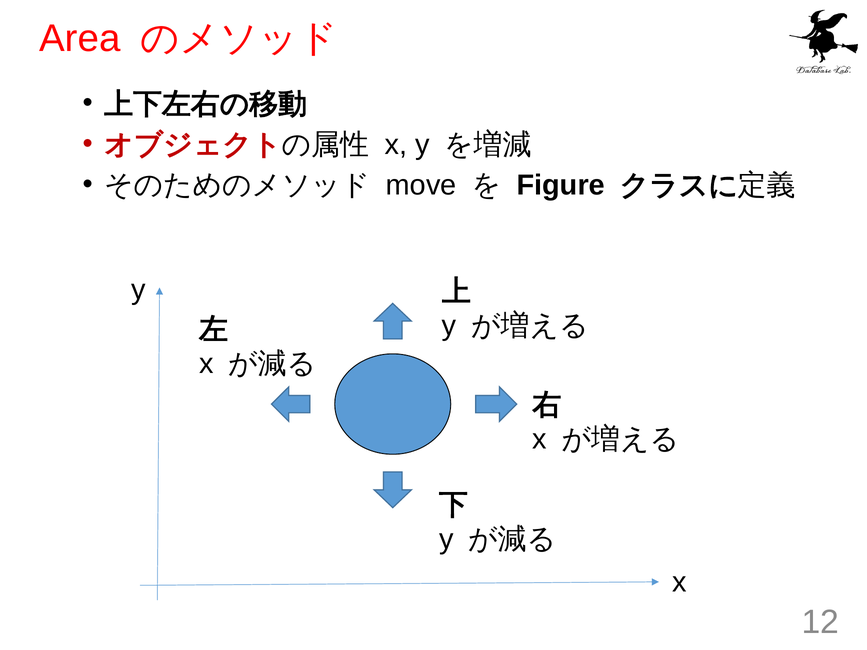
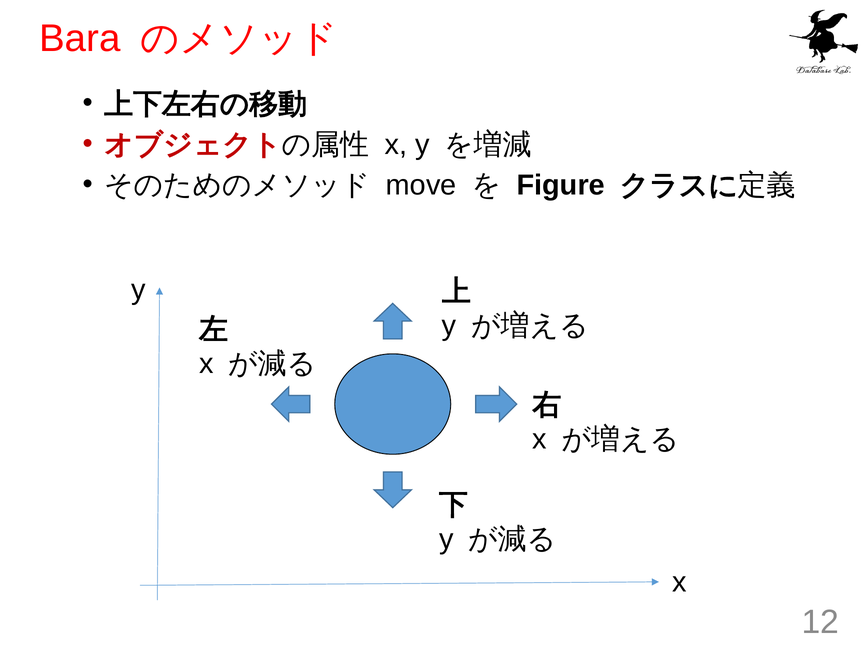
Area: Area -> Bara
